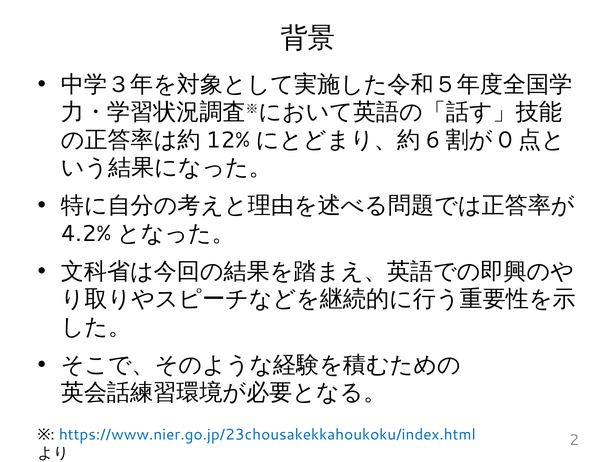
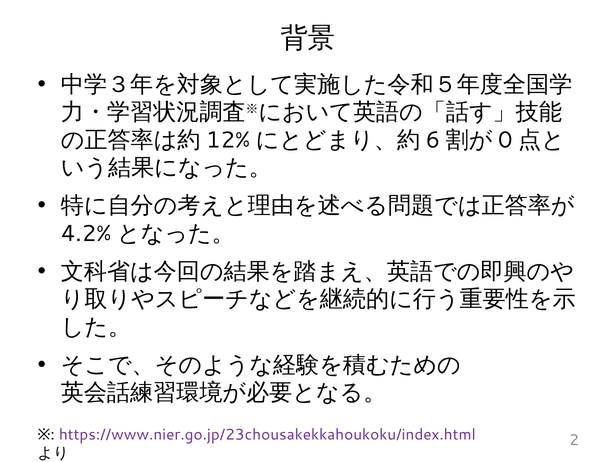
https://www.nier.go.jp/23chousakekkahoukoku/index.html colour: blue -> purple
